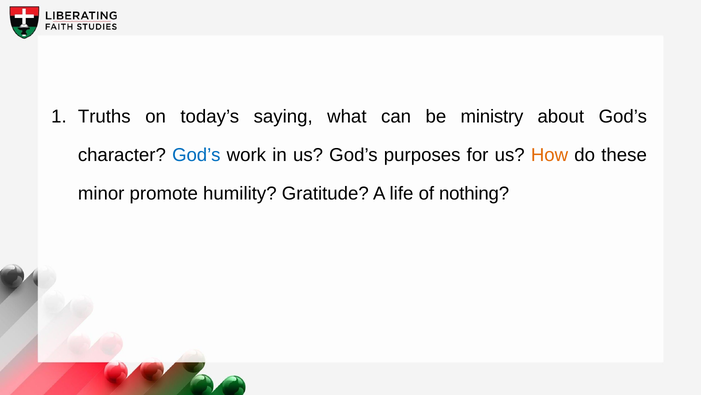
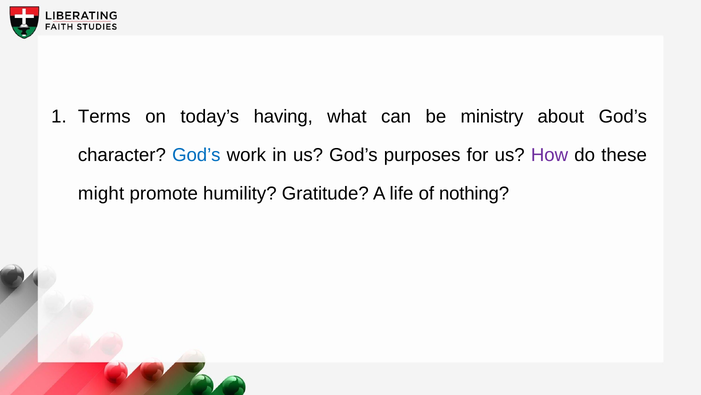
Truths: Truths -> Terms
saying: saying -> having
How colour: orange -> purple
minor: minor -> might
